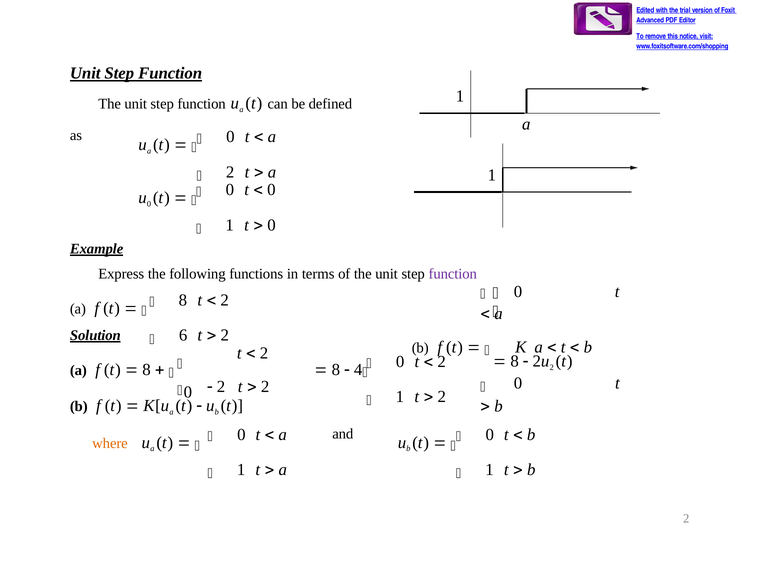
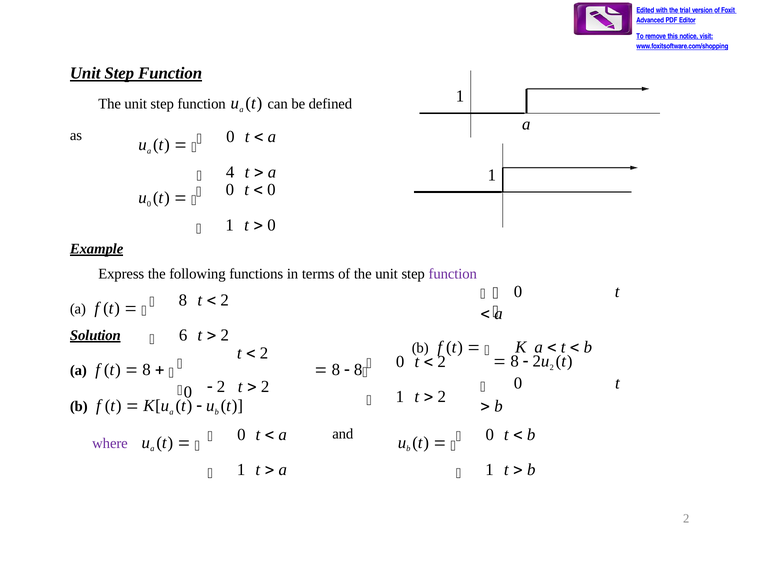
2 at (230, 172): 2 -> 4
4 at (358, 369): 4 -> 8
where colour: orange -> purple
